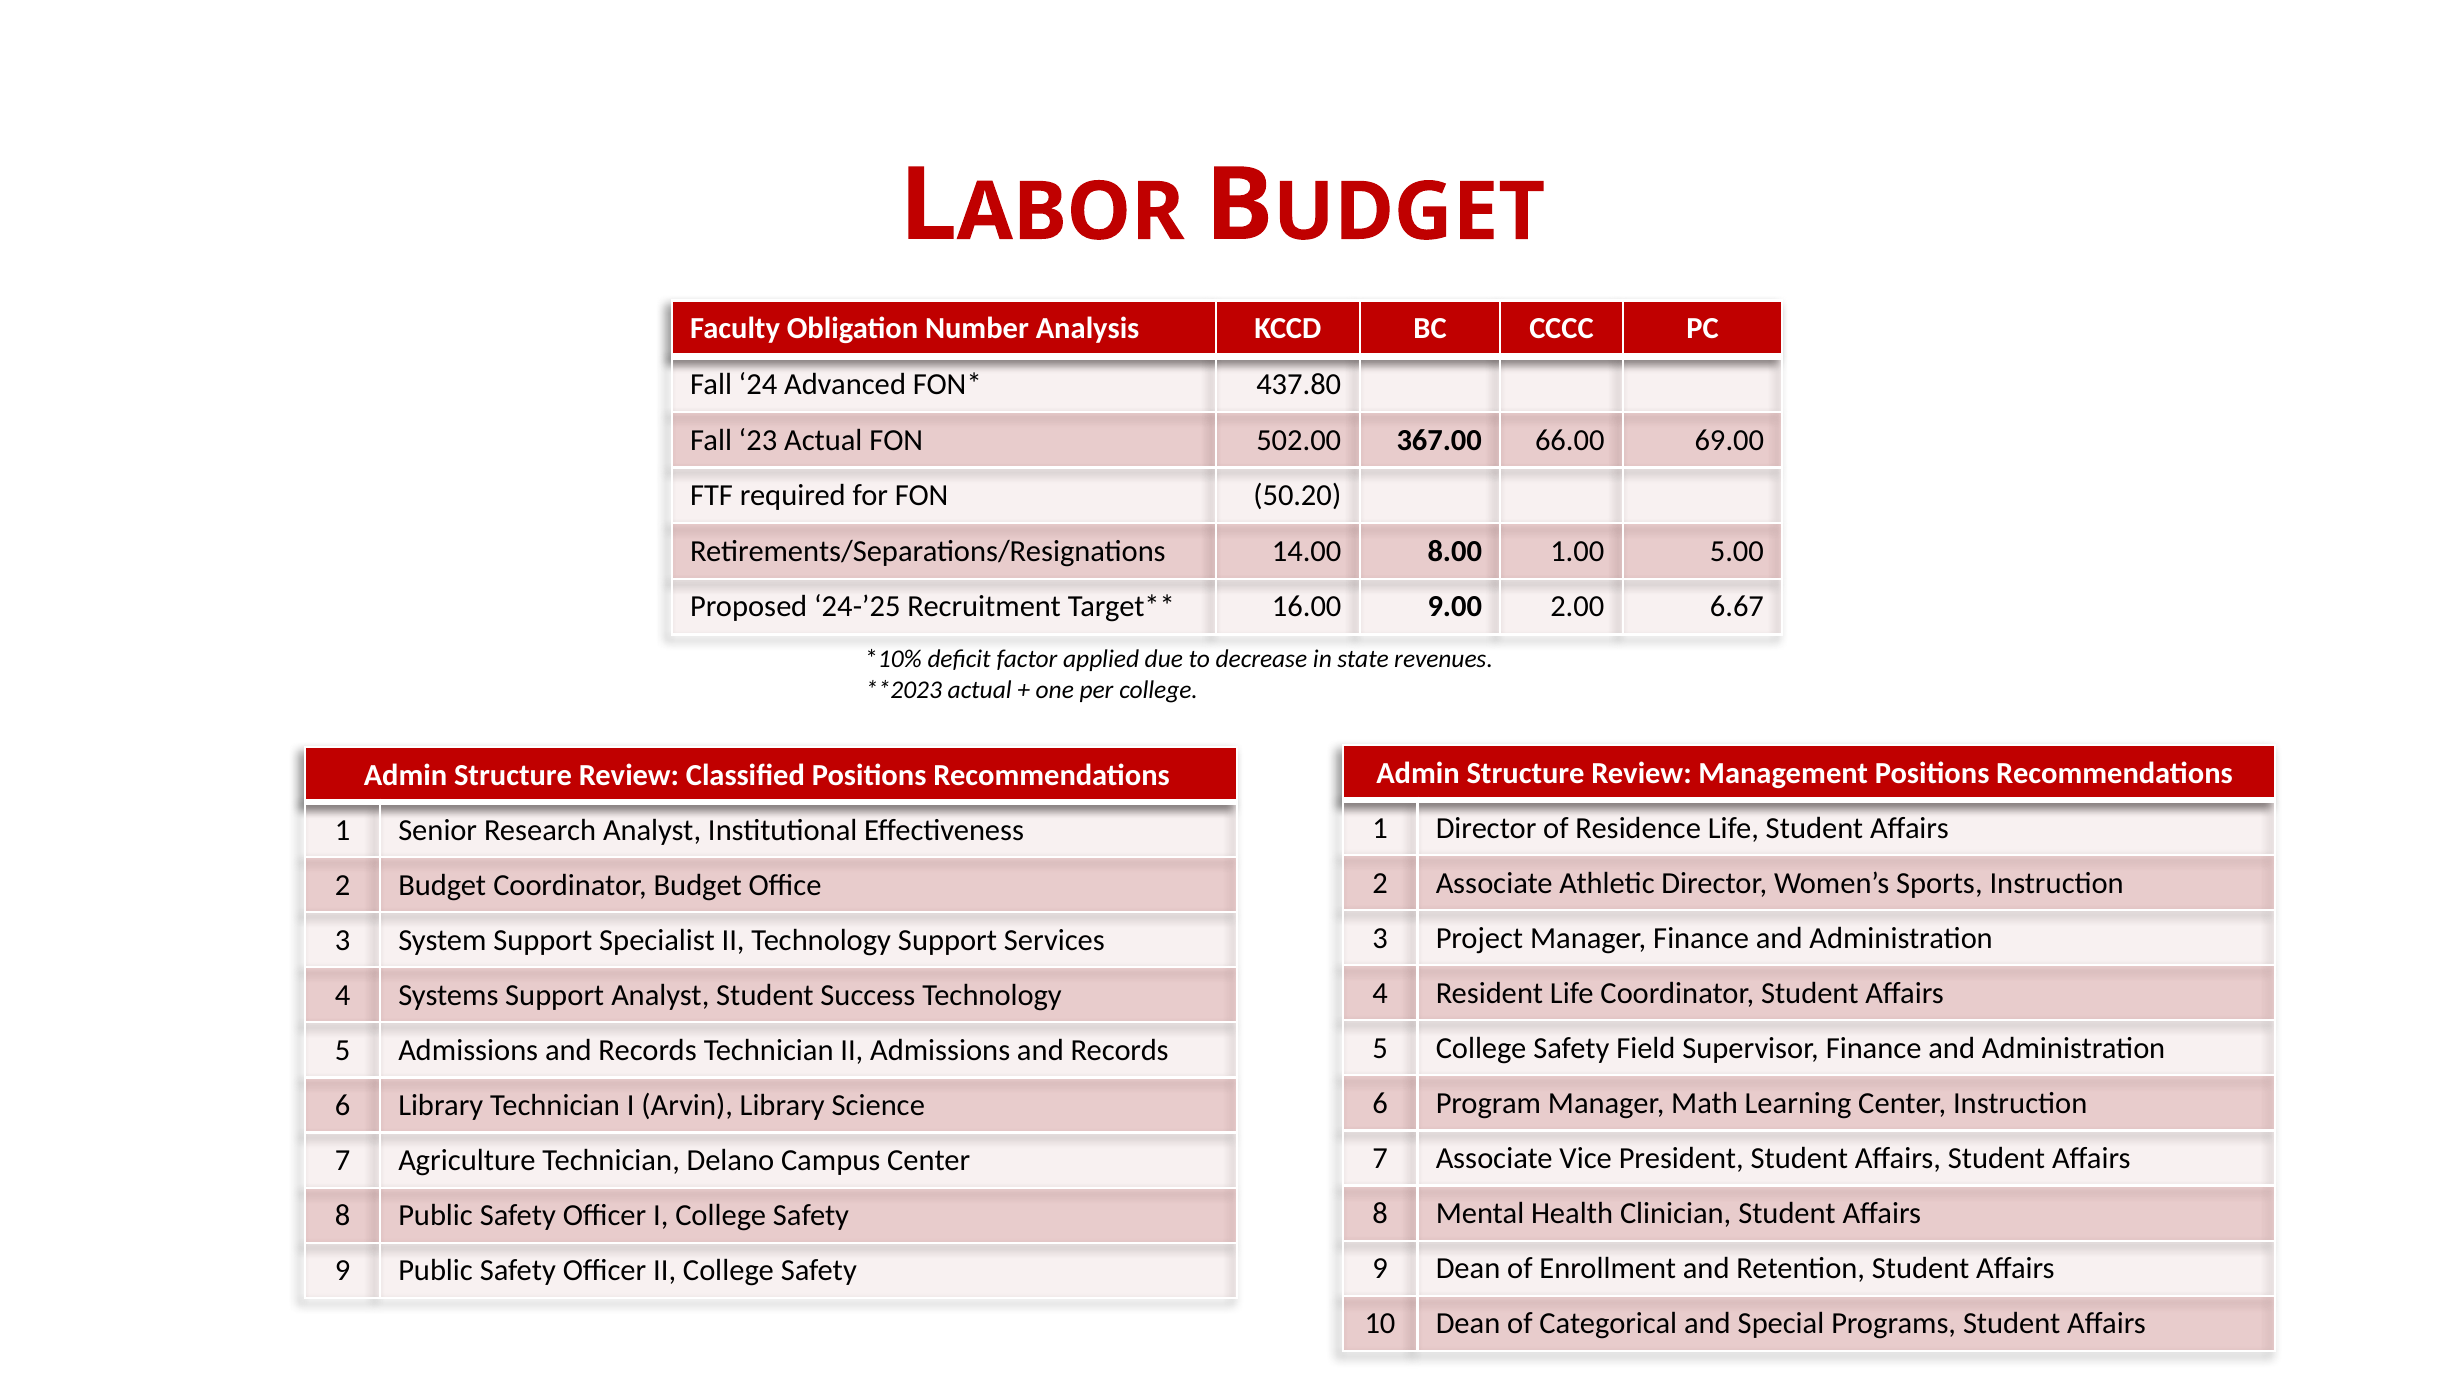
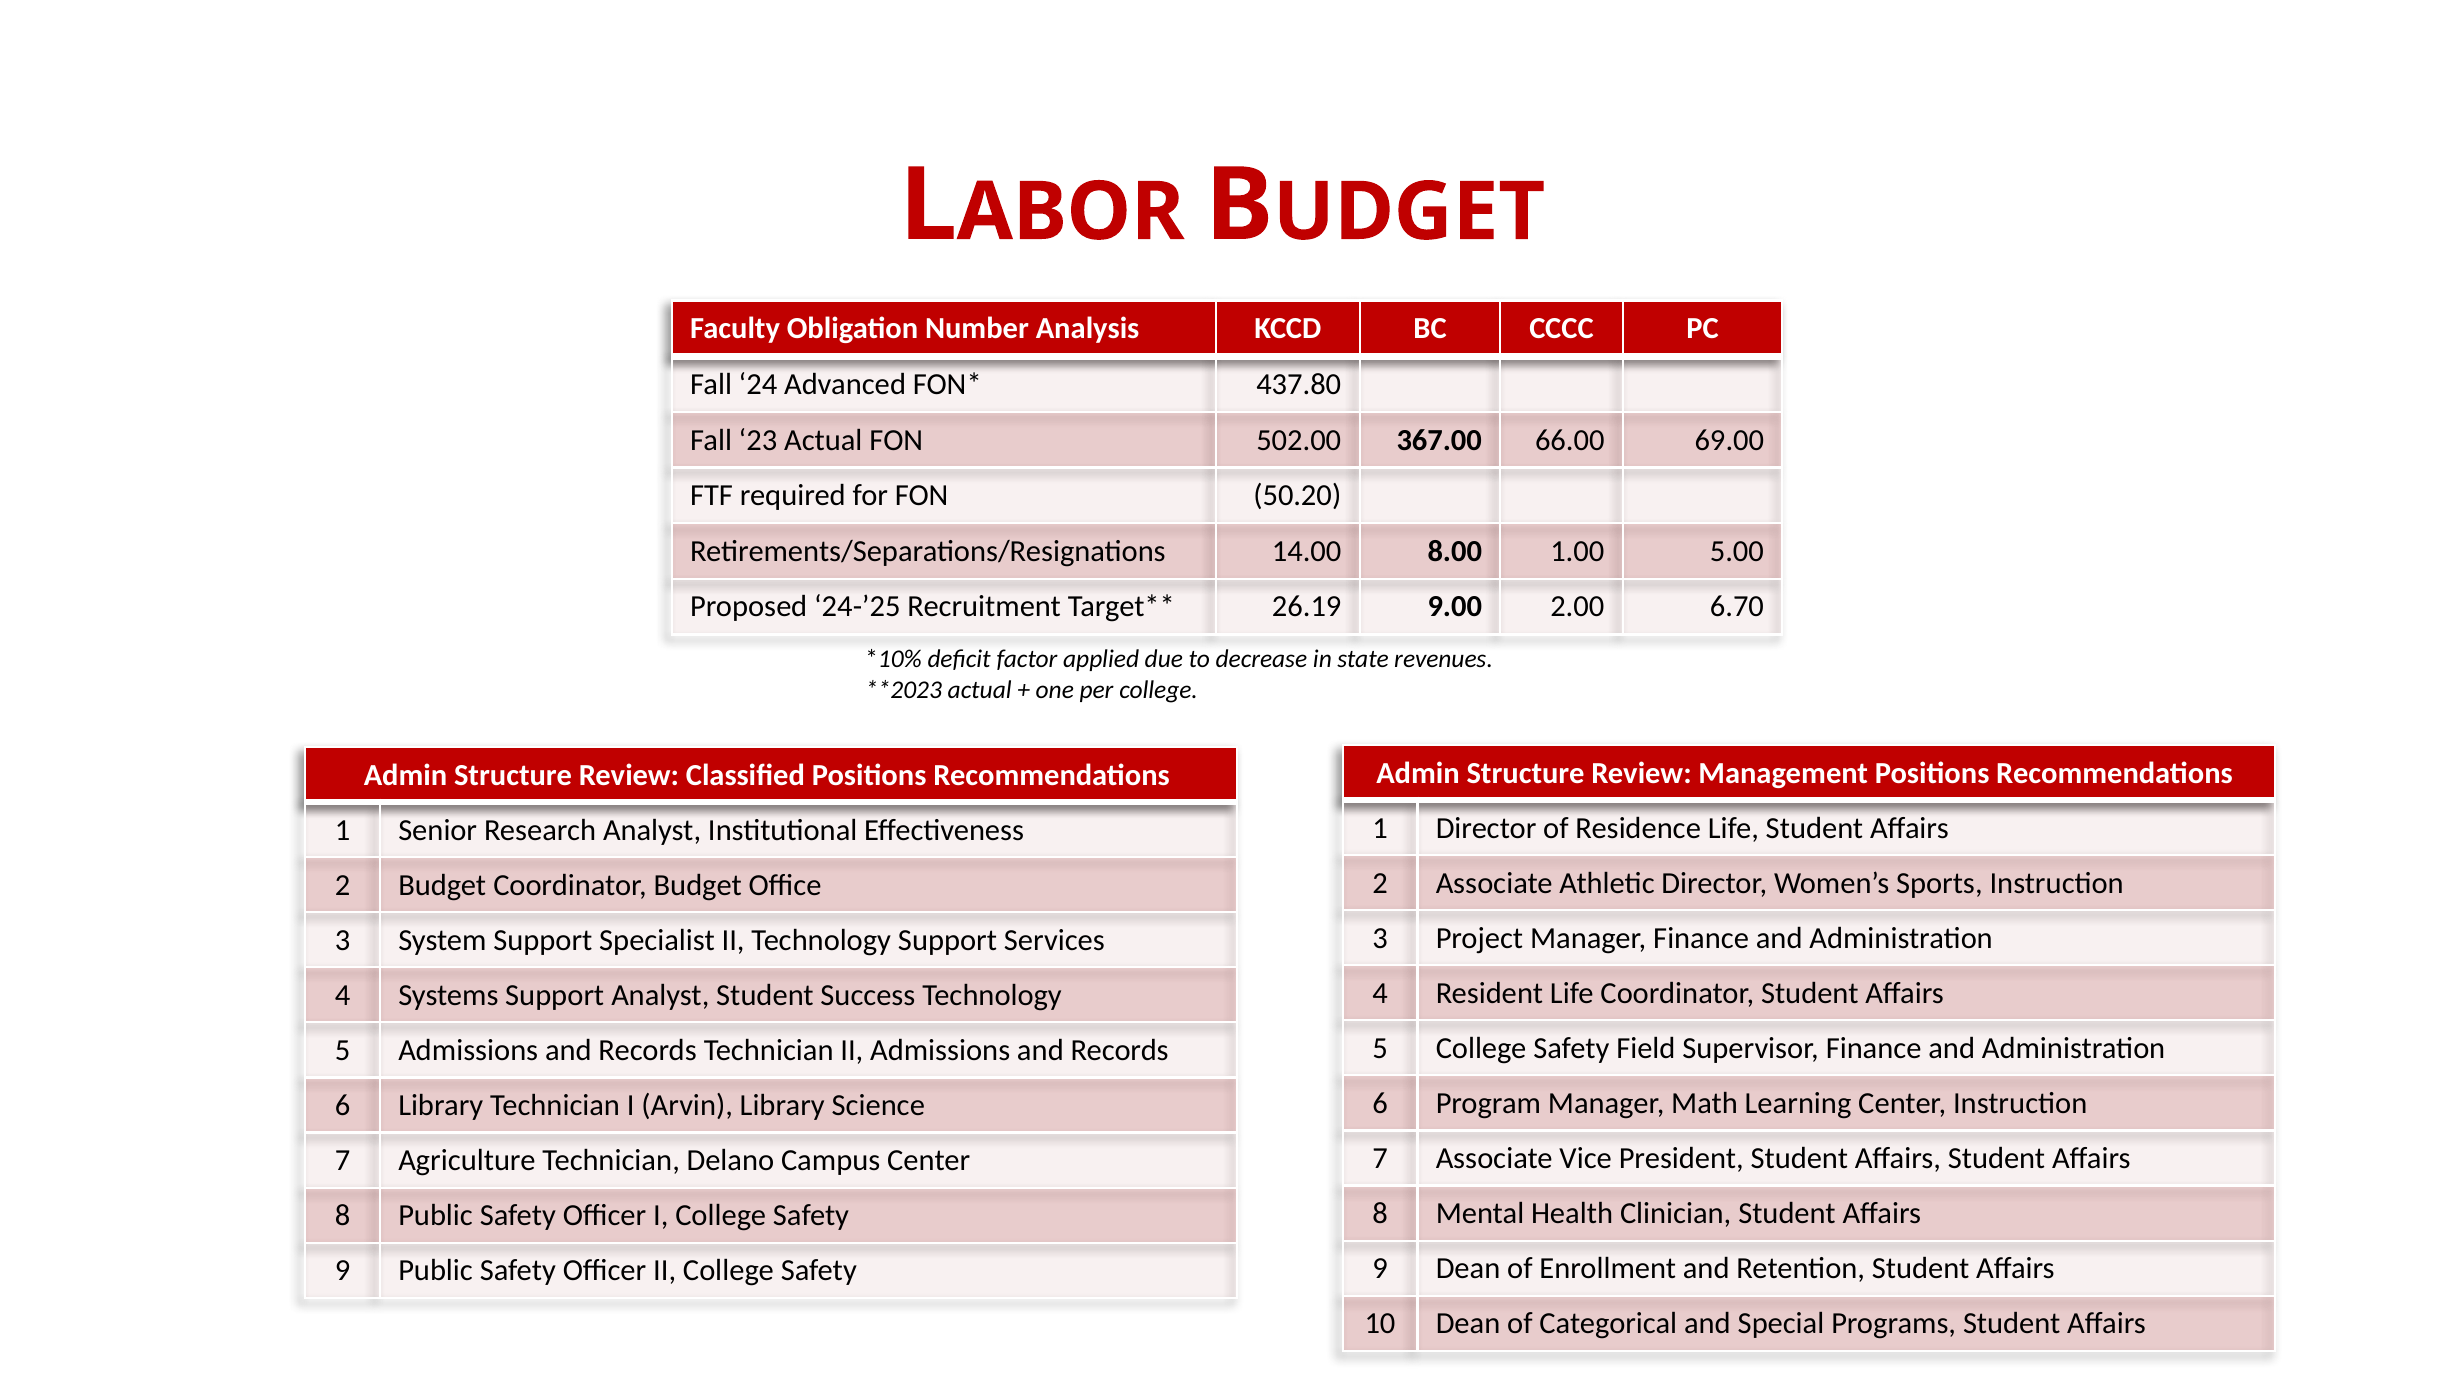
16.00: 16.00 -> 26.19
6.67: 6.67 -> 6.70
